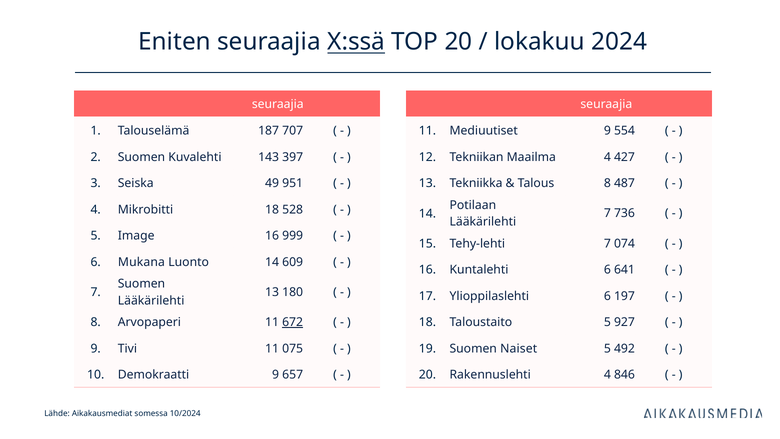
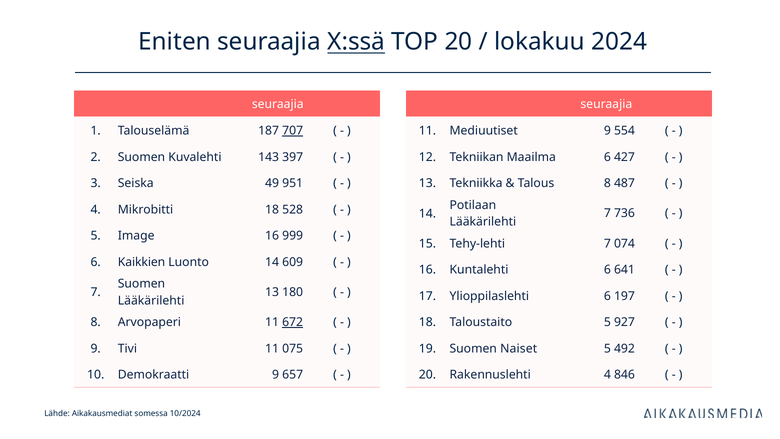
707 underline: none -> present
Maailma 4: 4 -> 6
Mukana: Mukana -> Kaikkien
